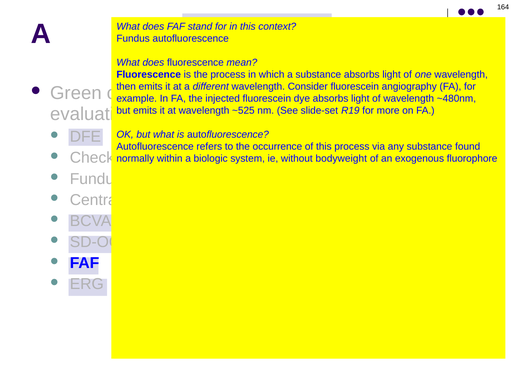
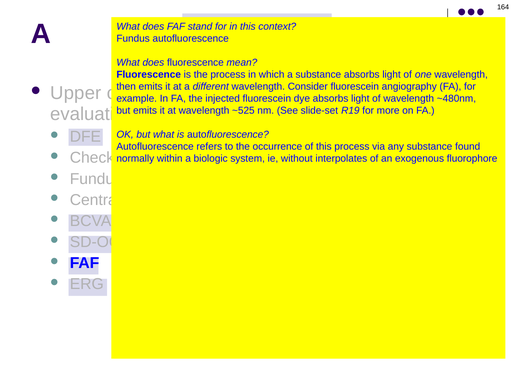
Green: Green -> Upper
bodyweight: bodyweight -> interpolates
